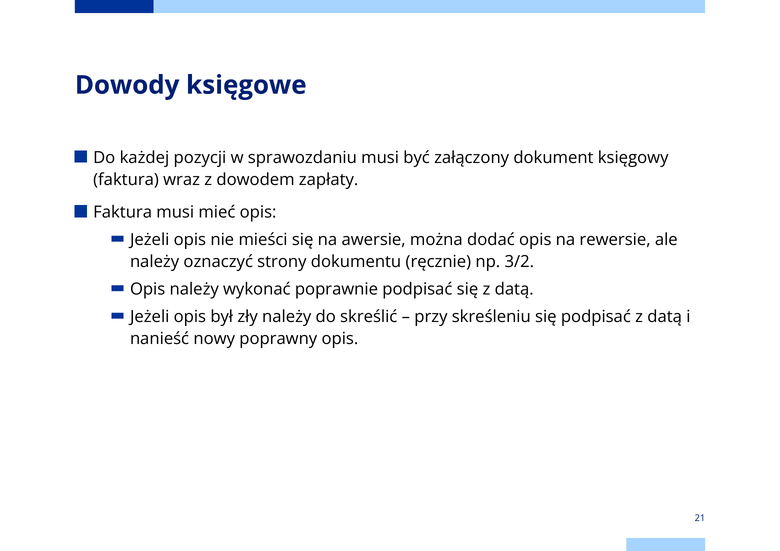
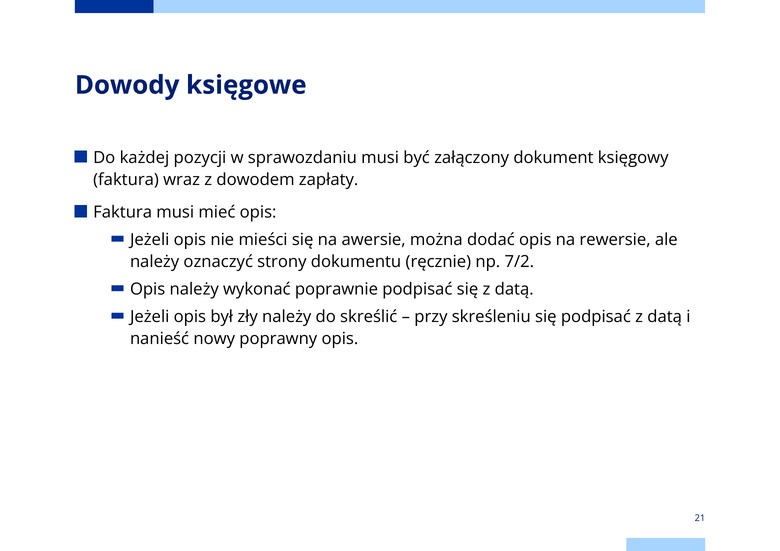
3/2: 3/2 -> 7/2
